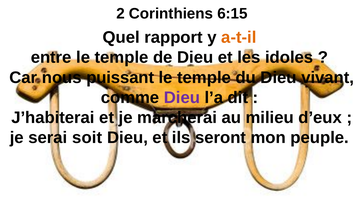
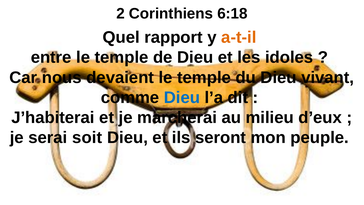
6:15: 6:15 -> 6:18
puissant: puissant -> devaient
Dieu at (182, 97) colour: purple -> blue
